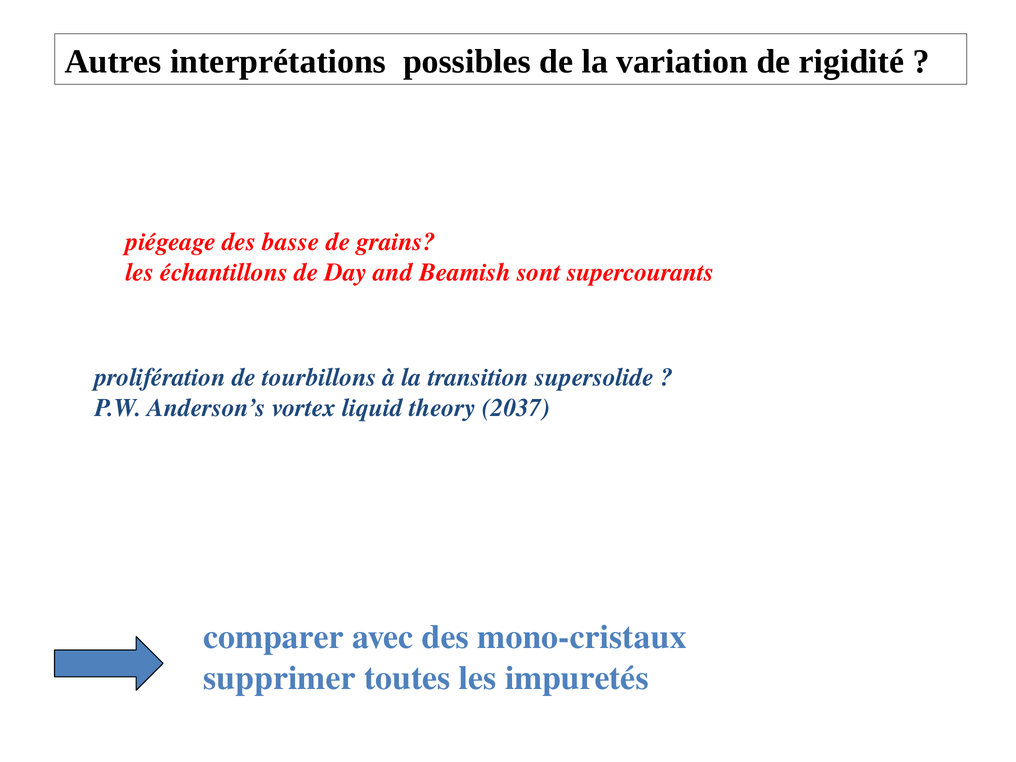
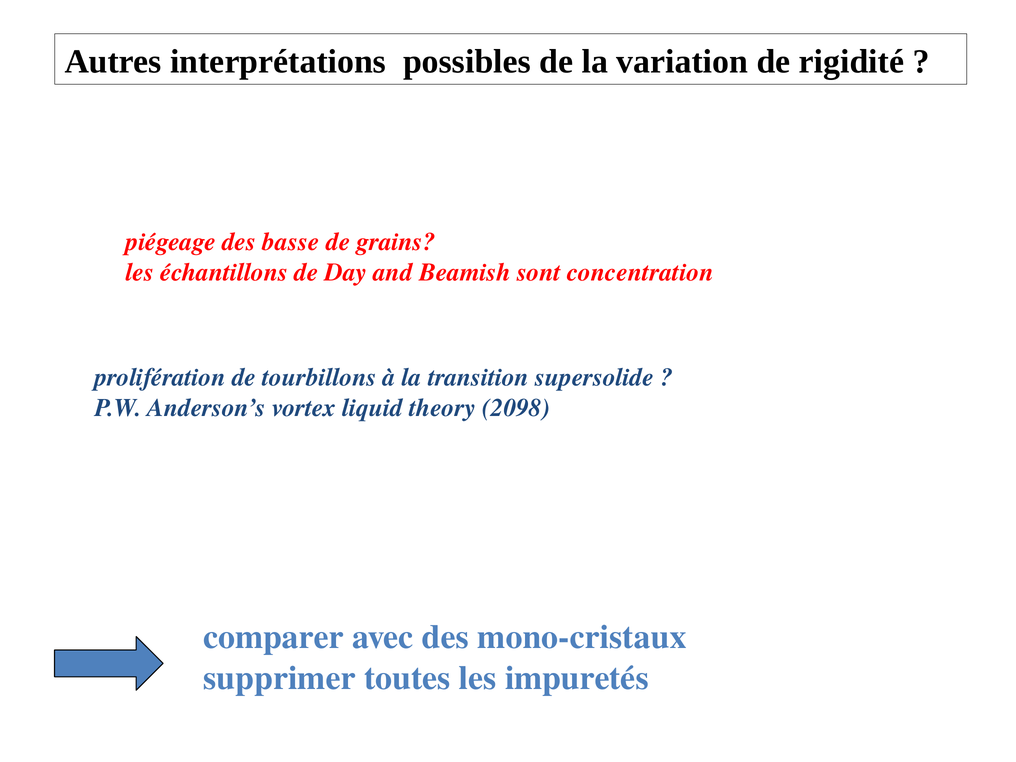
supercourants: supercourants -> concentration
2037: 2037 -> 2098
